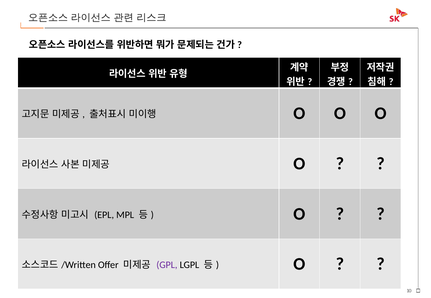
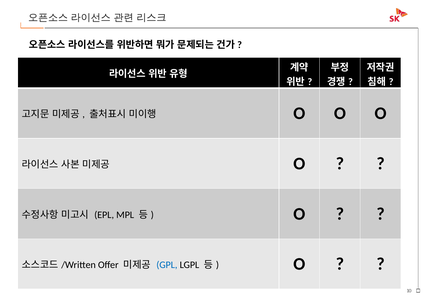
GPL colour: purple -> blue
